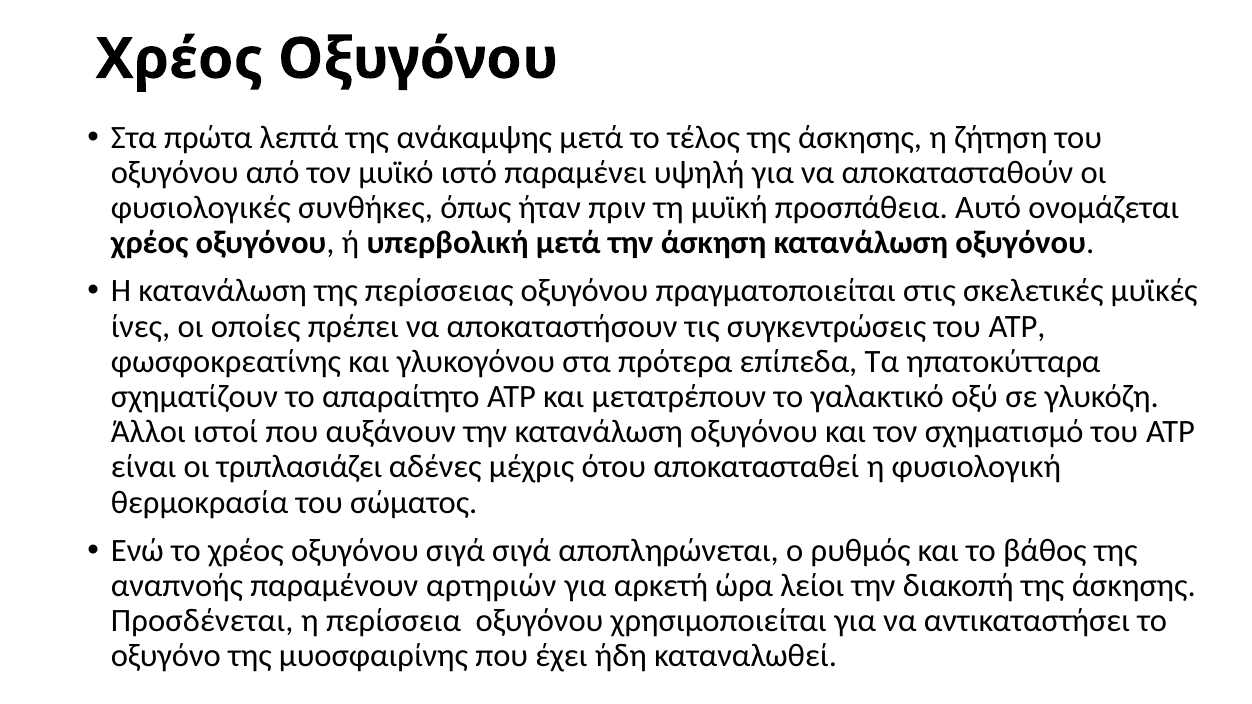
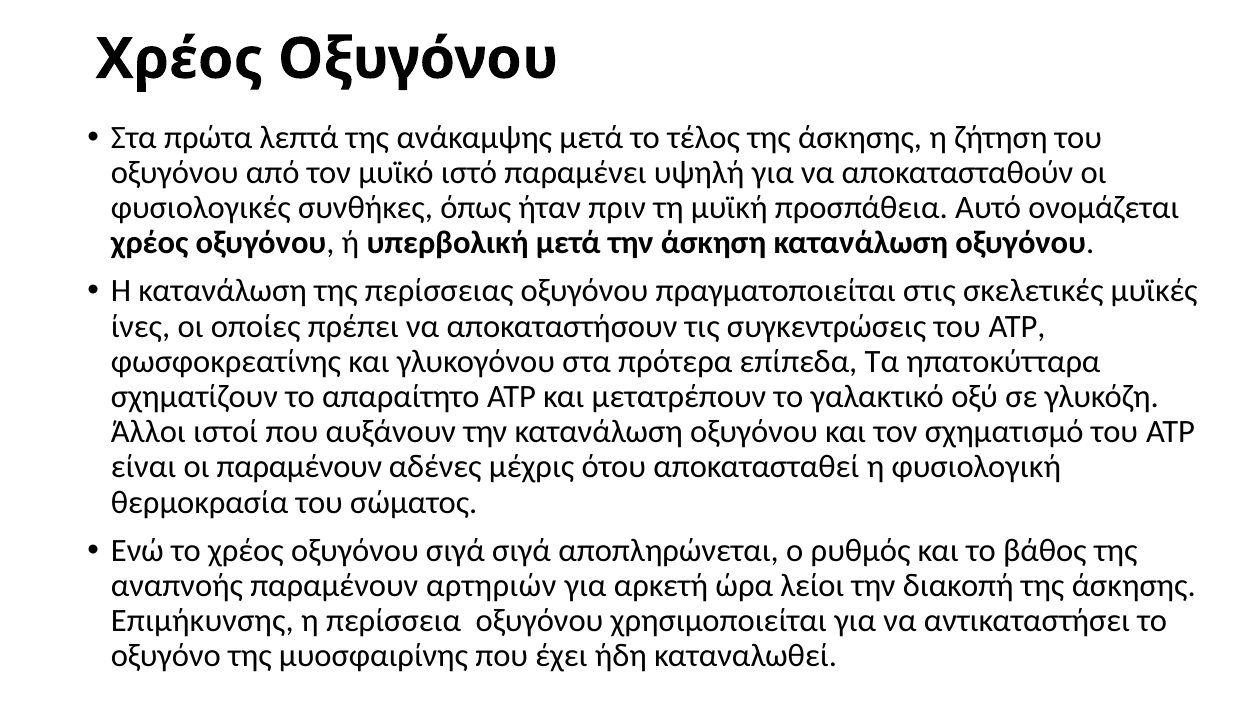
οι τριπλασιάζει: τριπλασιάζει -> παραμένουν
Προσδένεται: Προσδένεται -> Επιμήκυνσης
